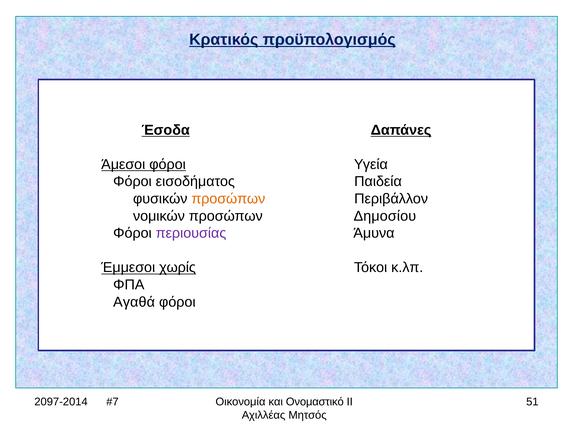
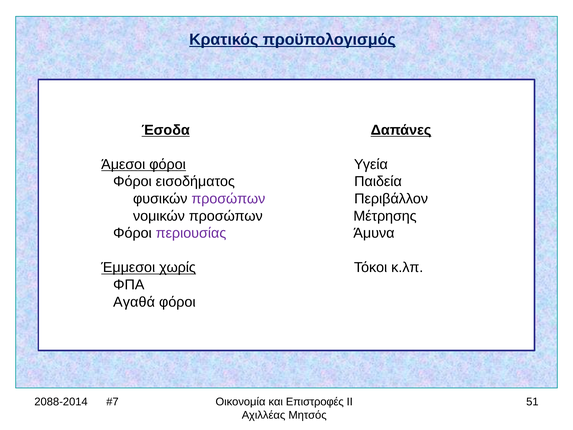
προσώπων at (228, 199) colour: orange -> purple
Δημοσίου: Δημοσίου -> Μέτρησης
2097-2014: 2097-2014 -> 2088-2014
Ονομαστικό: Ονομαστικό -> Επιστροφές
